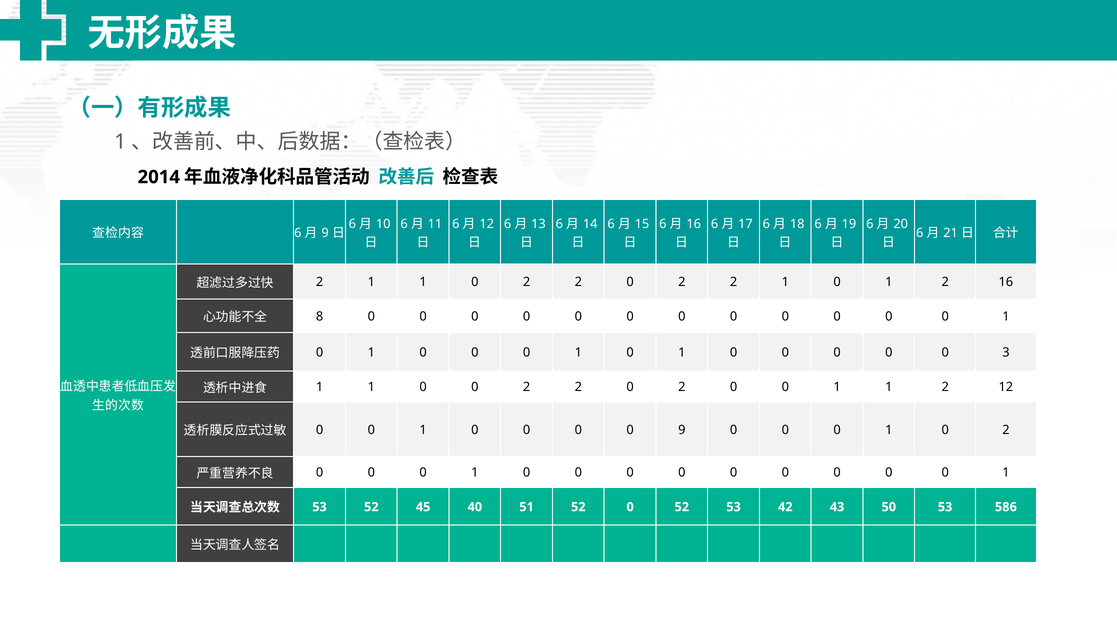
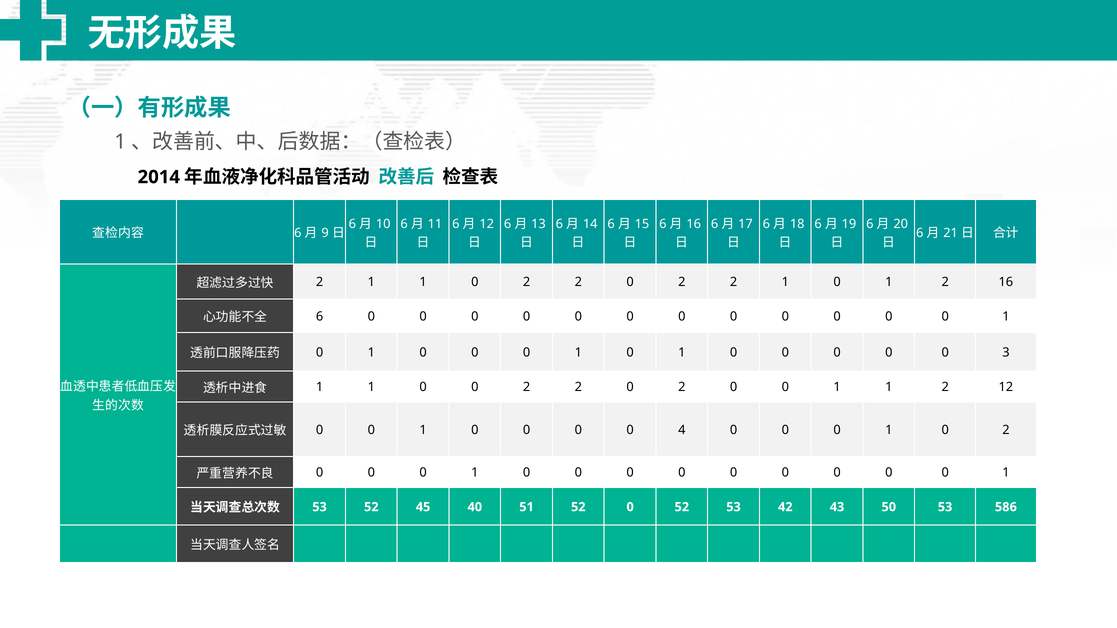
8 at (320, 317): 8 -> 6
0 9: 9 -> 4
